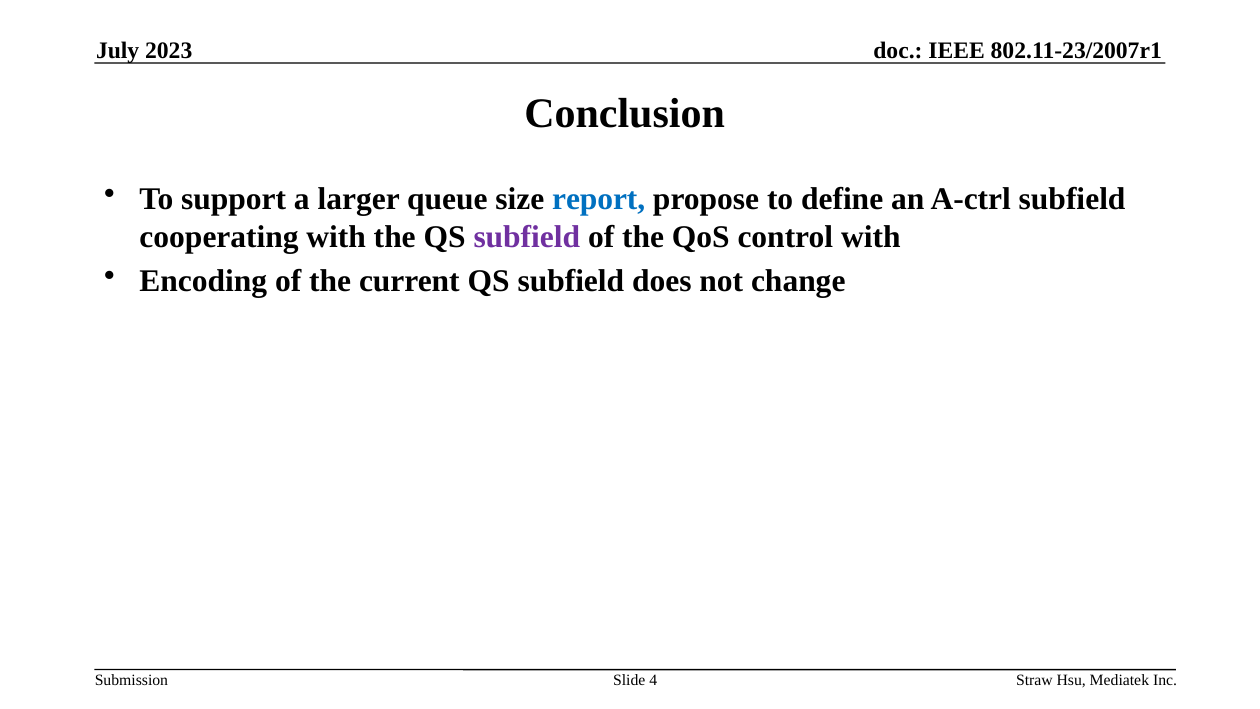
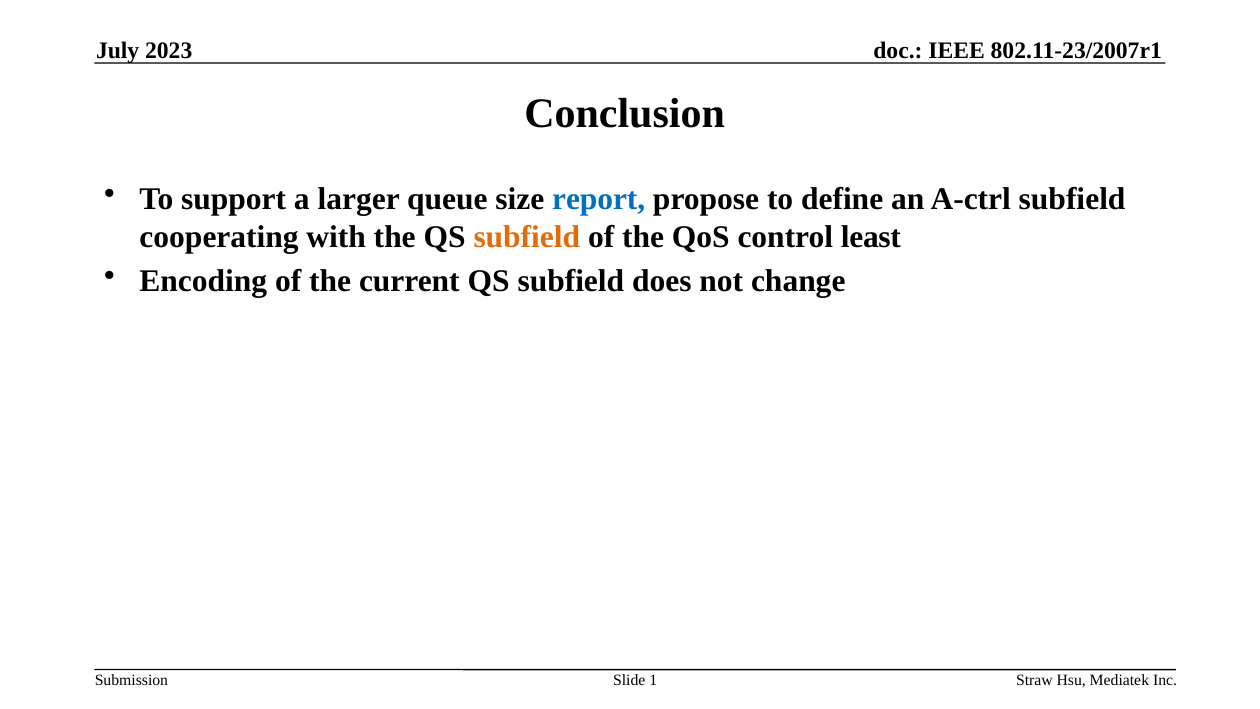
subfield at (527, 237) colour: purple -> orange
control with: with -> least
4: 4 -> 1
